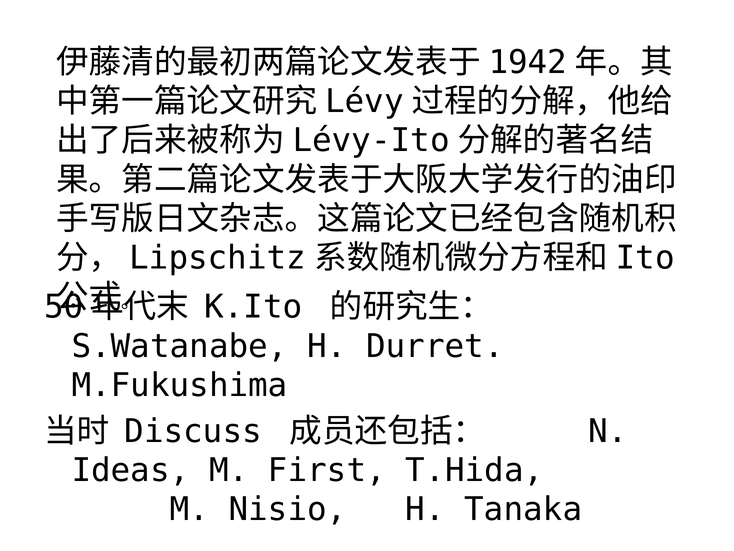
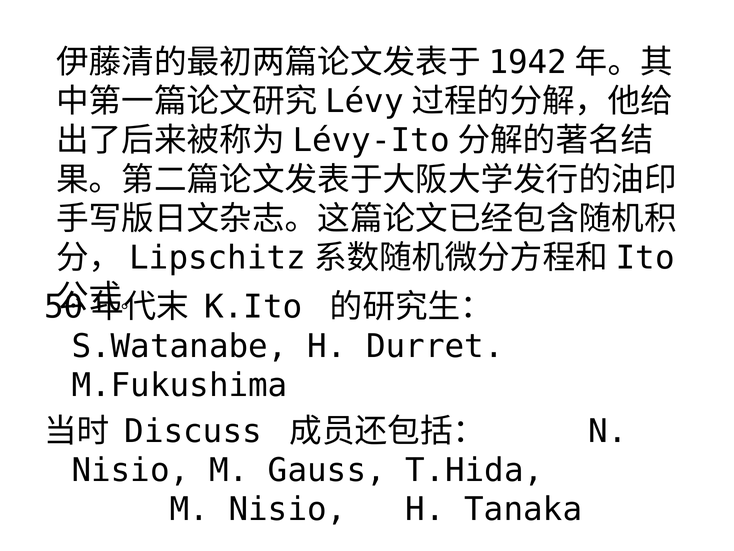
Ideas at (130, 470): Ideas -> Nisio
First: First -> Gauss
